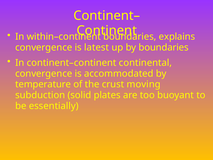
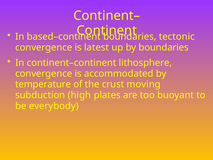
within–continent: within–continent -> based–continent
explains: explains -> tectonic
continental: continental -> lithosphere
solid: solid -> high
essentially: essentially -> everybody
